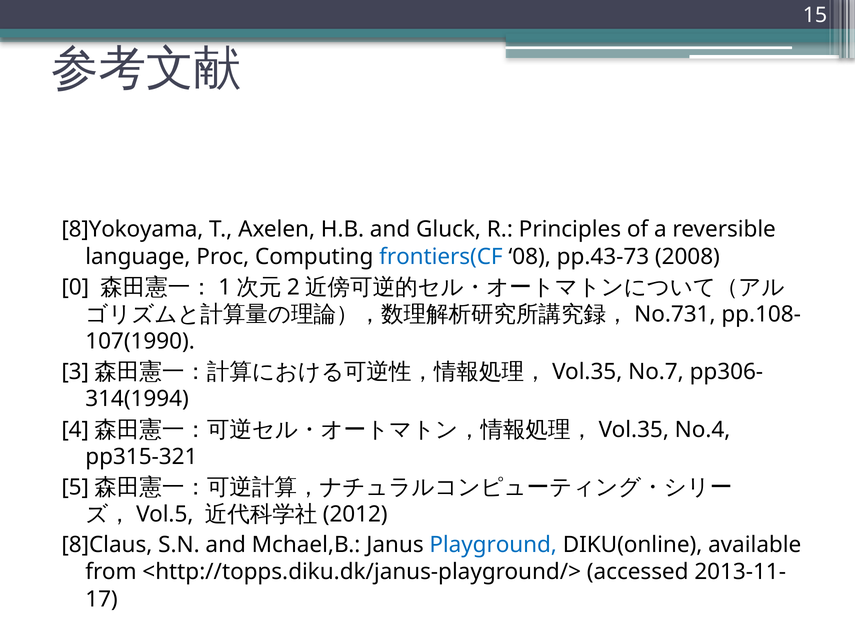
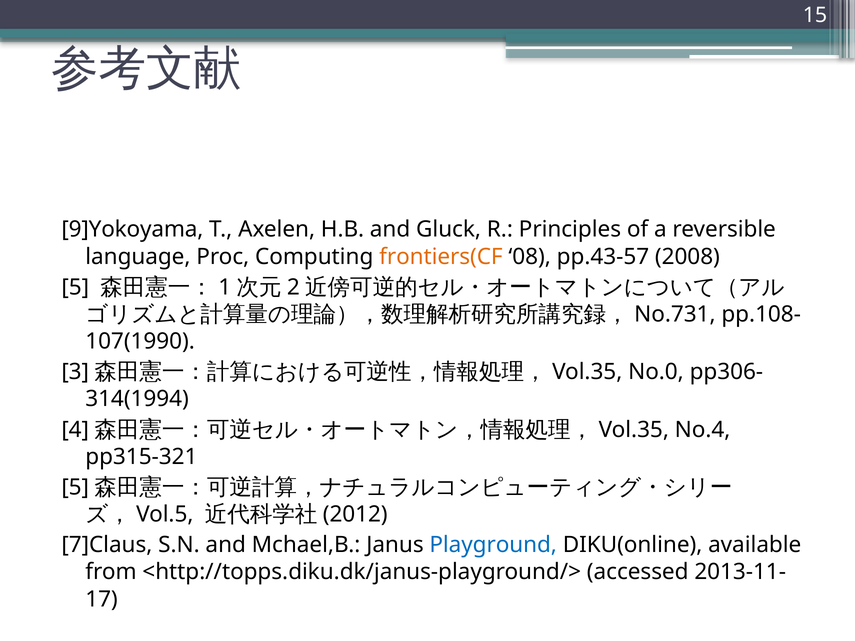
8]Yokoyama: 8]Yokoyama -> 9]Yokoyama
frontiers(CF colour: blue -> orange
pp.43-73: pp.43-73 -> pp.43-57
0: 0 -> 5
No.7: No.7 -> No.0
8]Claus: 8]Claus -> 7]Claus
